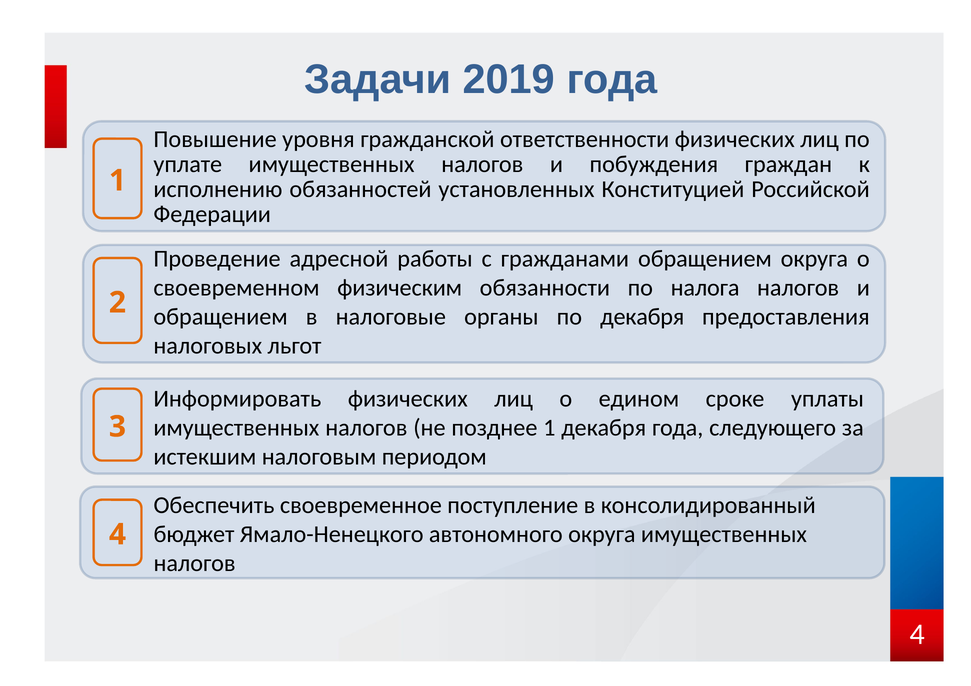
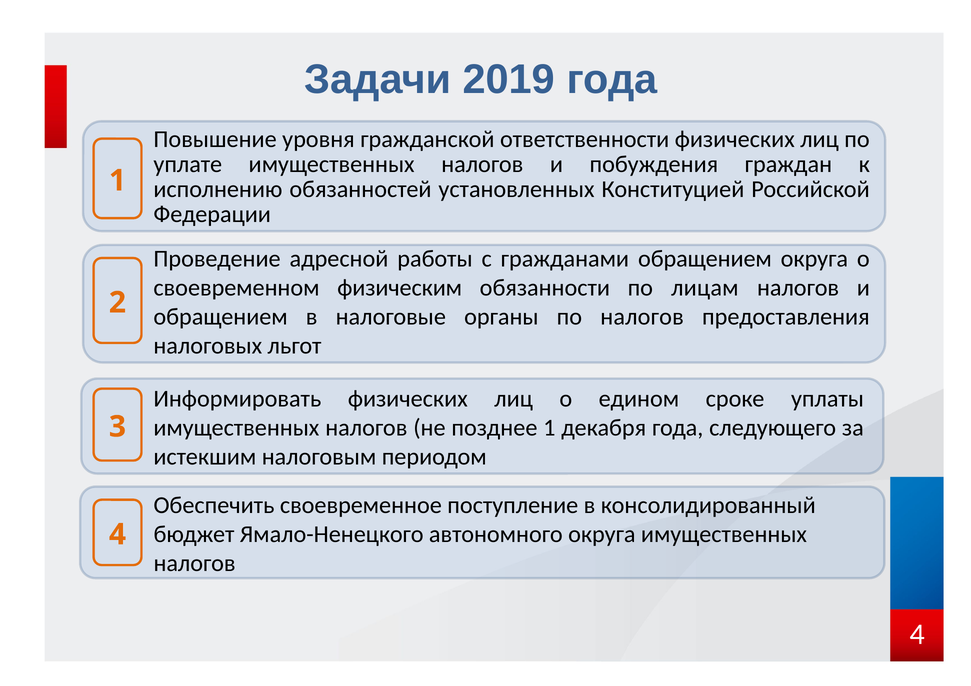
налога: налога -> лицам
по декабря: декабря -> налогов
